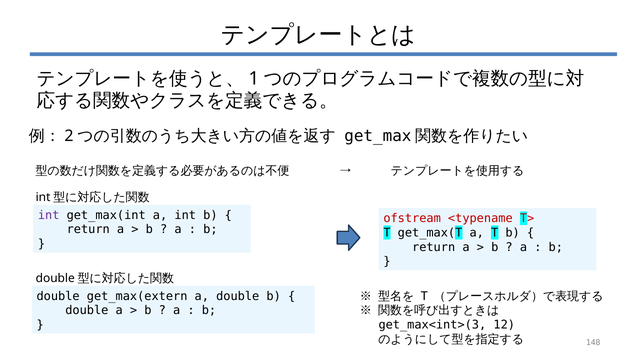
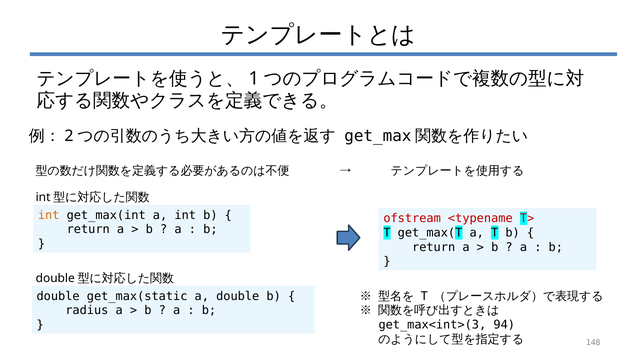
int at (49, 215) colour: purple -> orange
get_max(extern: get_max(extern -> get_max(static
double at (87, 310): double -> radius
12: 12 -> 94
